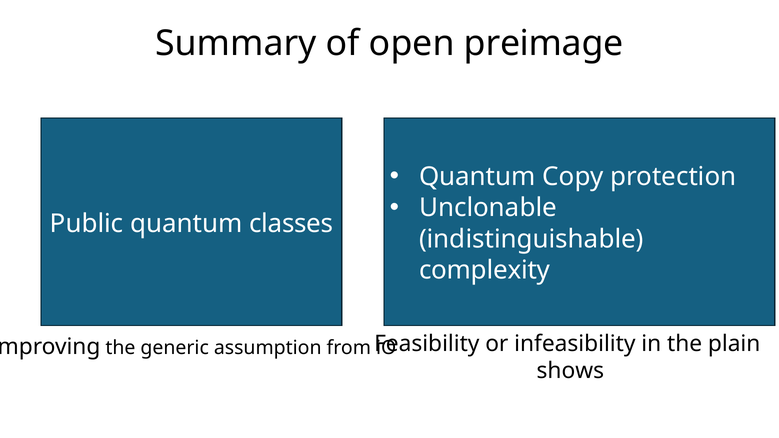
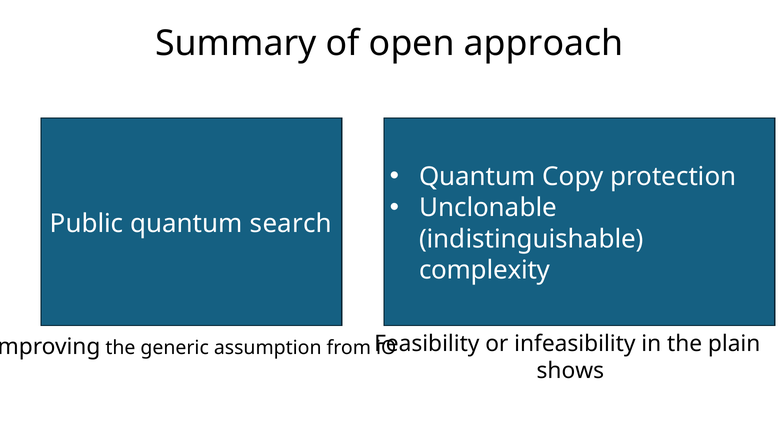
preimage: preimage -> approach
classes: classes -> search
